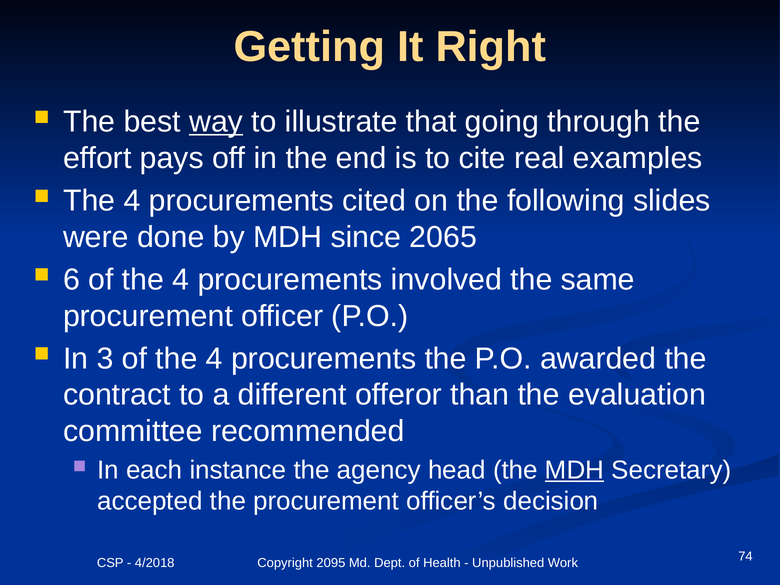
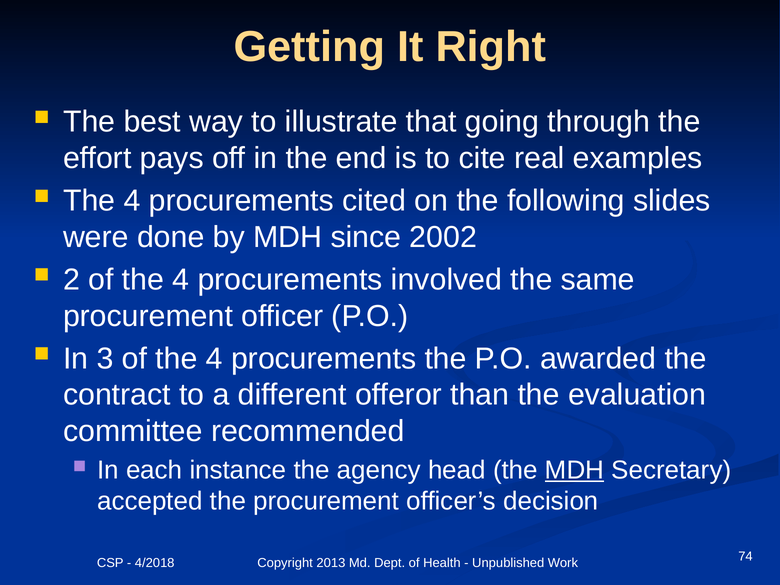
way underline: present -> none
2065: 2065 -> 2002
6: 6 -> 2
2095: 2095 -> 2013
